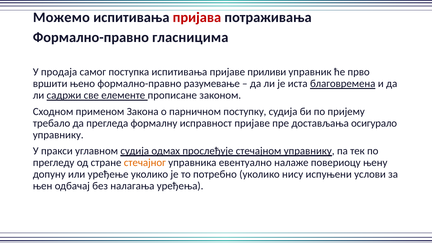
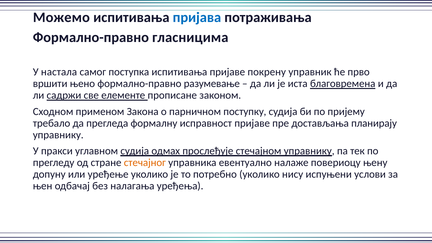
пријава colour: red -> blue
продаја: продаја -> настала
приливи: приливи -> покрену
осигурало: осигурало -> планирају
